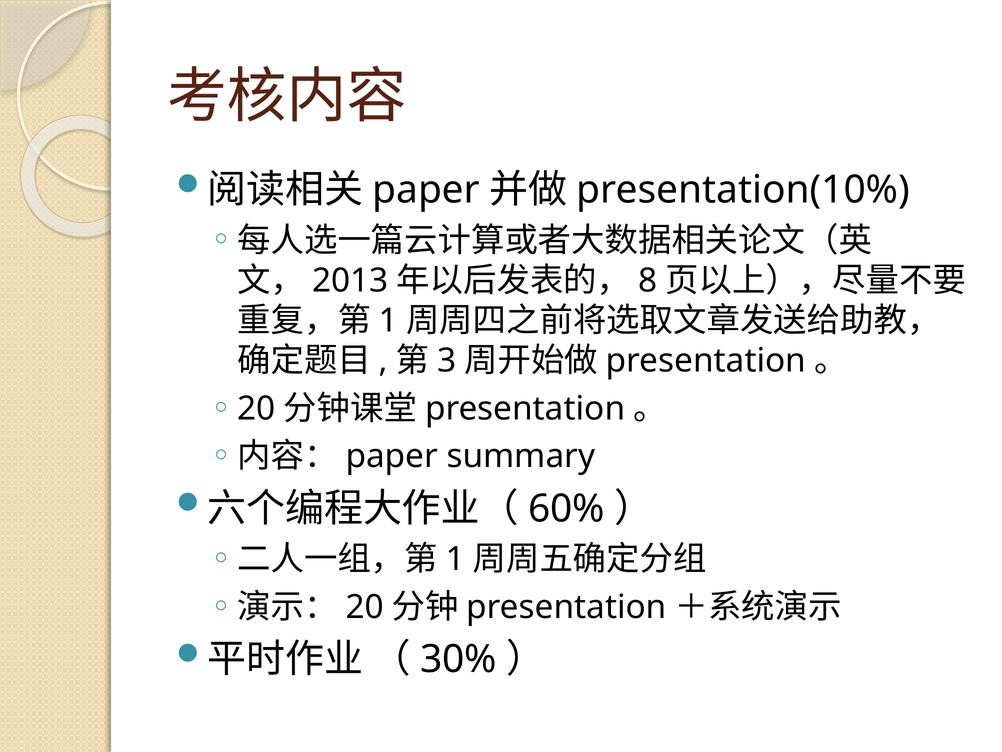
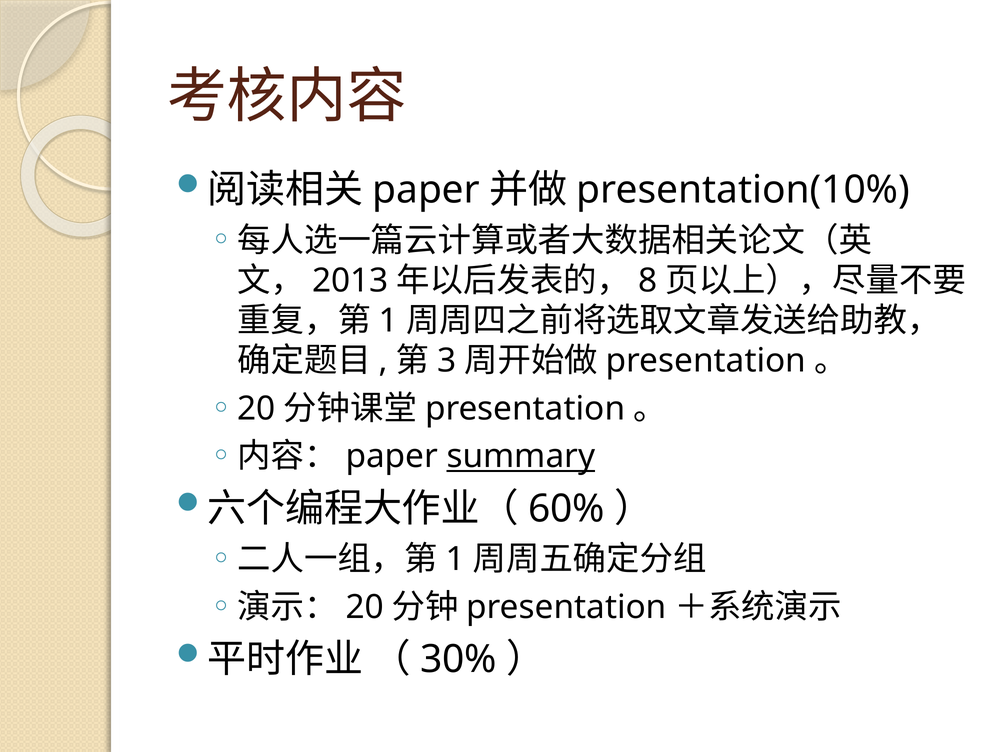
summary underline: none -> present
